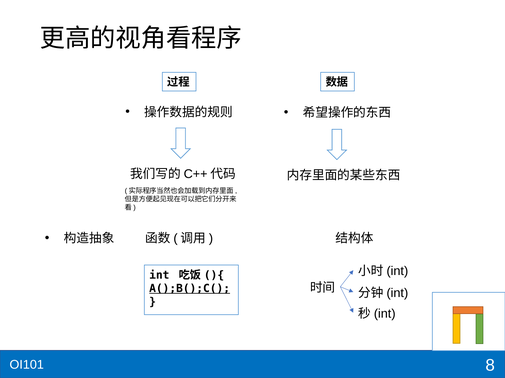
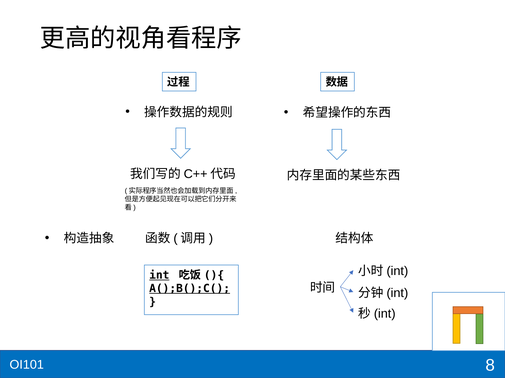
int underline: none -> present
